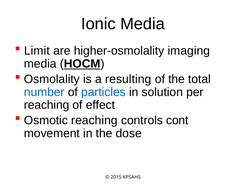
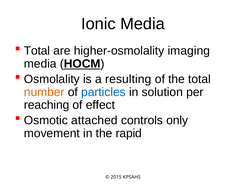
Limit at (37, 51): Limit -> Total
number colour: blue -> orange
Osmotic reaching: reaching -> attached
cont: cont -> only
dose: dose -> rapid
